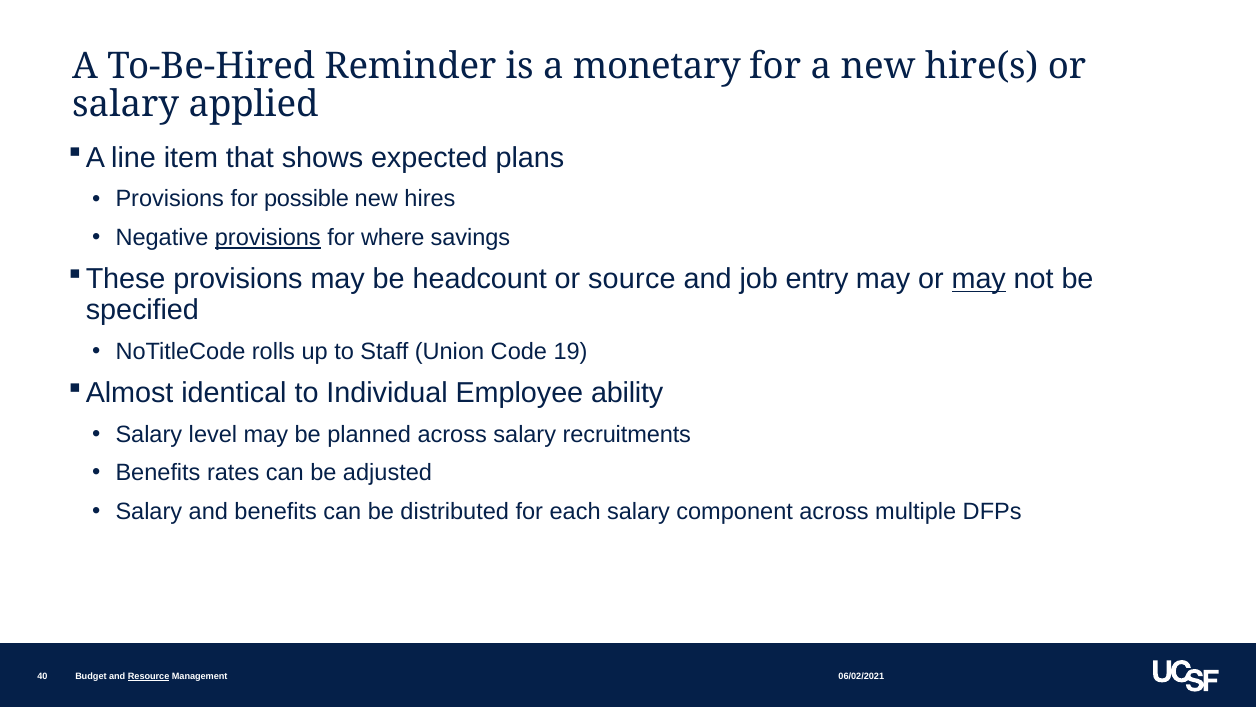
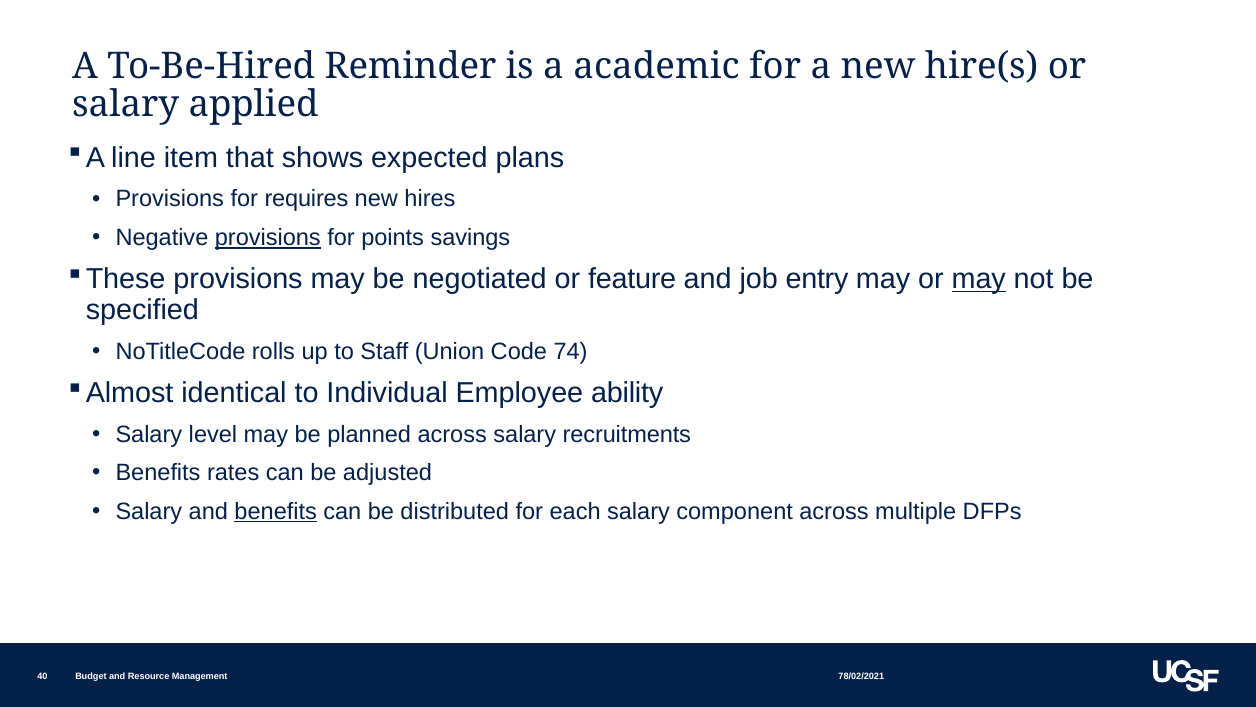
monetary: monetary -> academic
possible: possible -> requires
where: where -> points
headcount: headcount -> negotiated
source: source -> feature
19: 19 -> 74
benefits at (276, 511) underline: none -> present
06/02/2021: 06/02/2021 -> 78/02/2021
Resource underline: present -> none
